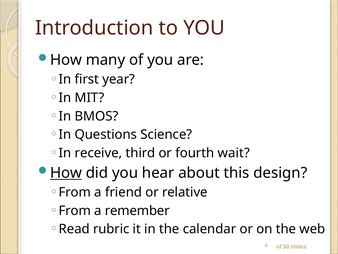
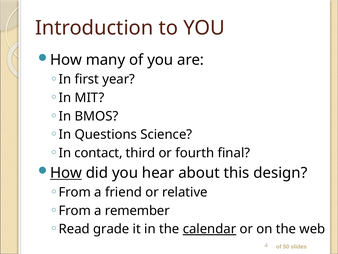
receive: receive -> contact
wait: wait -> final
rubric: rubric -> grade
calendar underline: none -> present
